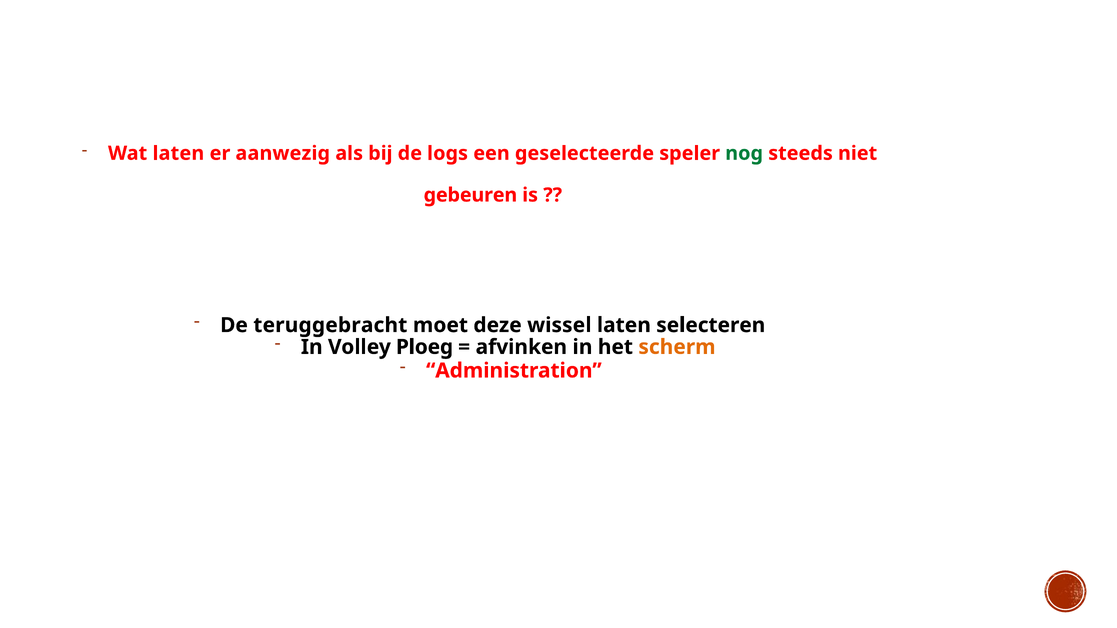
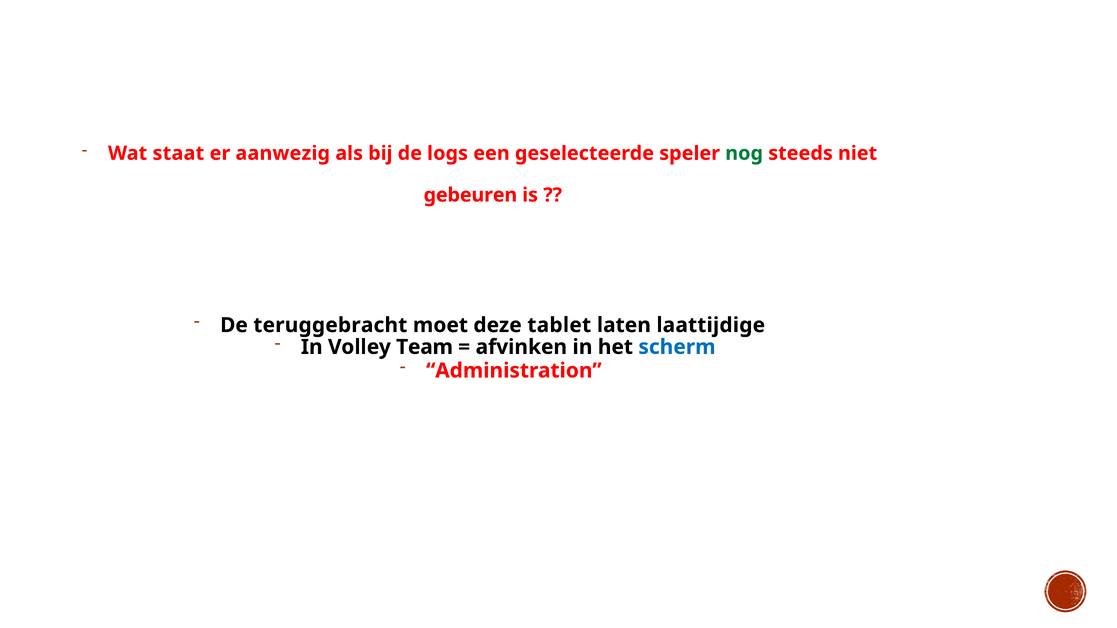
Wat laten: laten -> staat
wissel: wissel -> tablet
selecteren: selecteren -> laattijdige
Ploeg: Ploeg -> Team
scherm colour: orange -> blue
